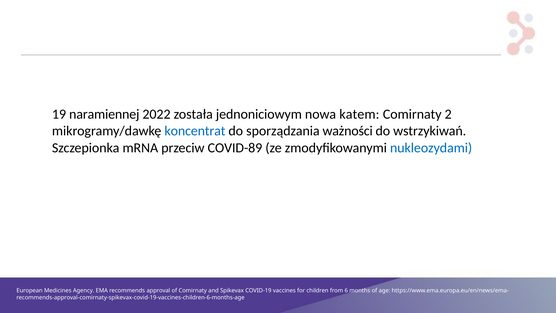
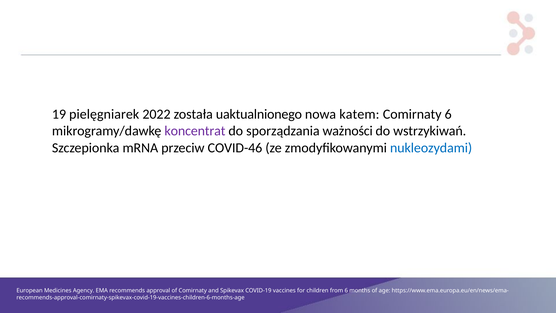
naramiennej: naramiennej -> pielęgniarek
jednoniciowym: jednoniciowym -> uaktualnionego
Comirnaty 2: 2 -> 6
koncentrat colour: blue -> purple
COVID-89: COVID-89 -> COVID-46
